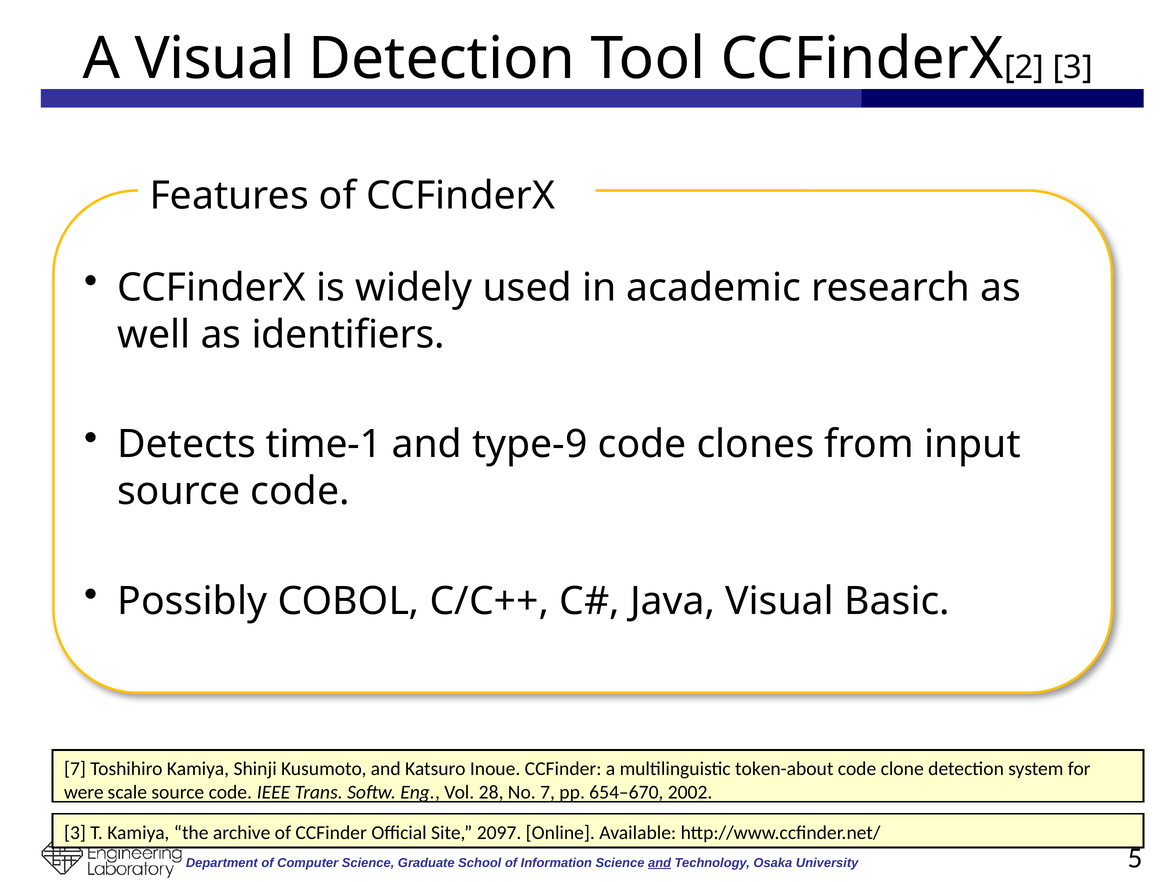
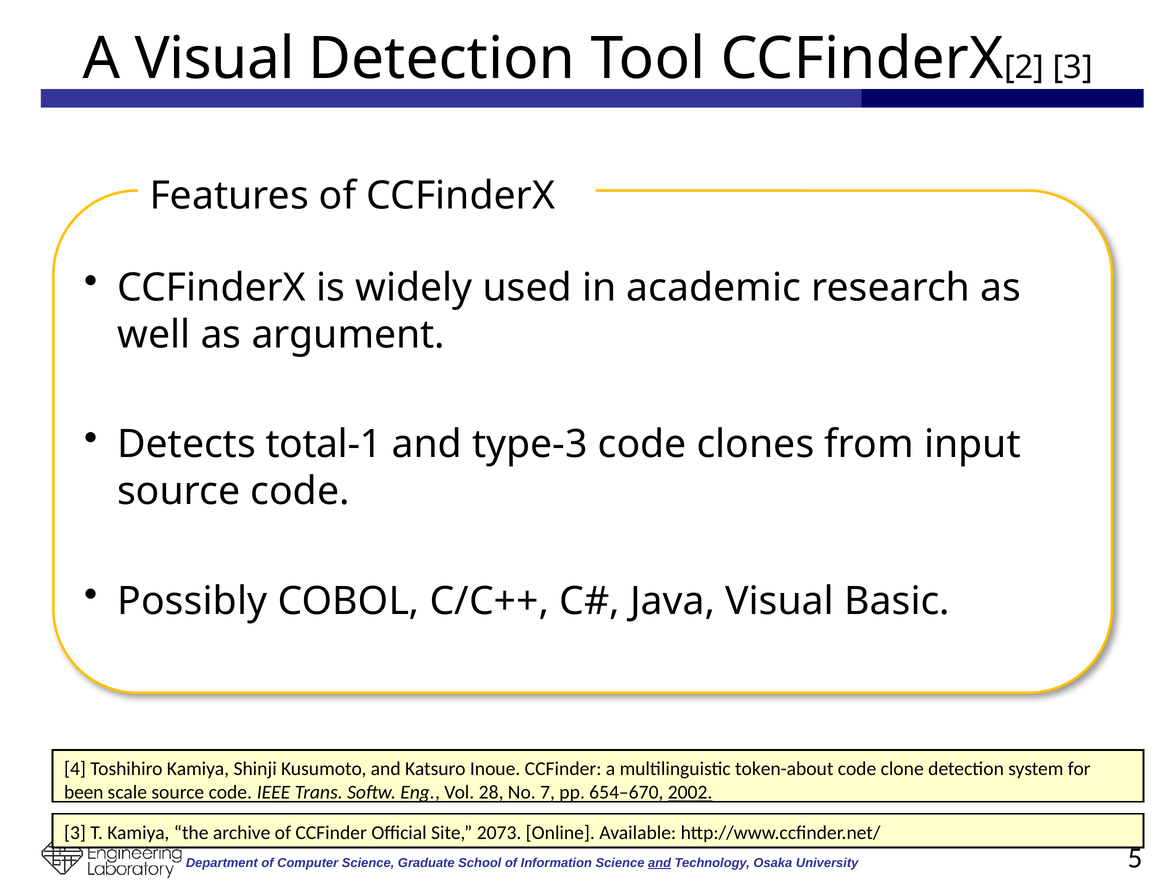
identifiers: identifiers -> argument
time-1: time-1 -> total-1
type-9: type-9 -> type-3
7 at (75, 769): 7 -> 4
were: were -> been
2002 underline: none -> present
2097: 2097 -> 2073
